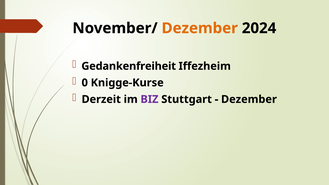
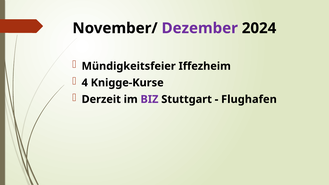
Dezember at (200, 28) colour: orange -> purple
Gedankenfreiheit: Gedankenfreiheit -> Mündigkeitsfeier
0: 0 -> 4
Dezember at (249, 99): Dezember -> Flughafen
